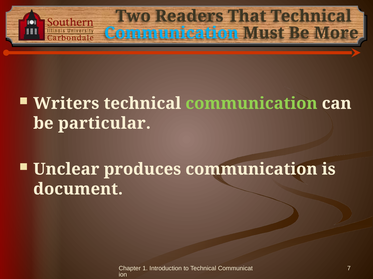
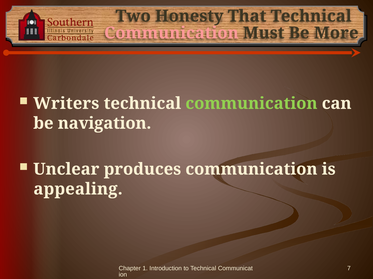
Readers: Readers -> Honesty
Communication at (171, 33) colour: light blue -> pink
particular: particular -> navigation
document: document -> appealing
